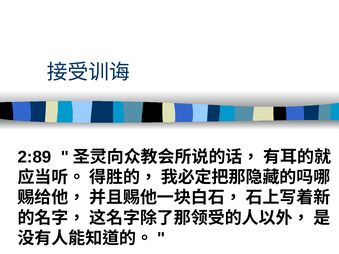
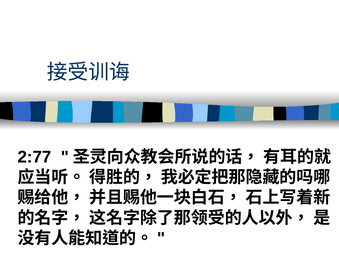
2:89: 2:89 -> 2:77
